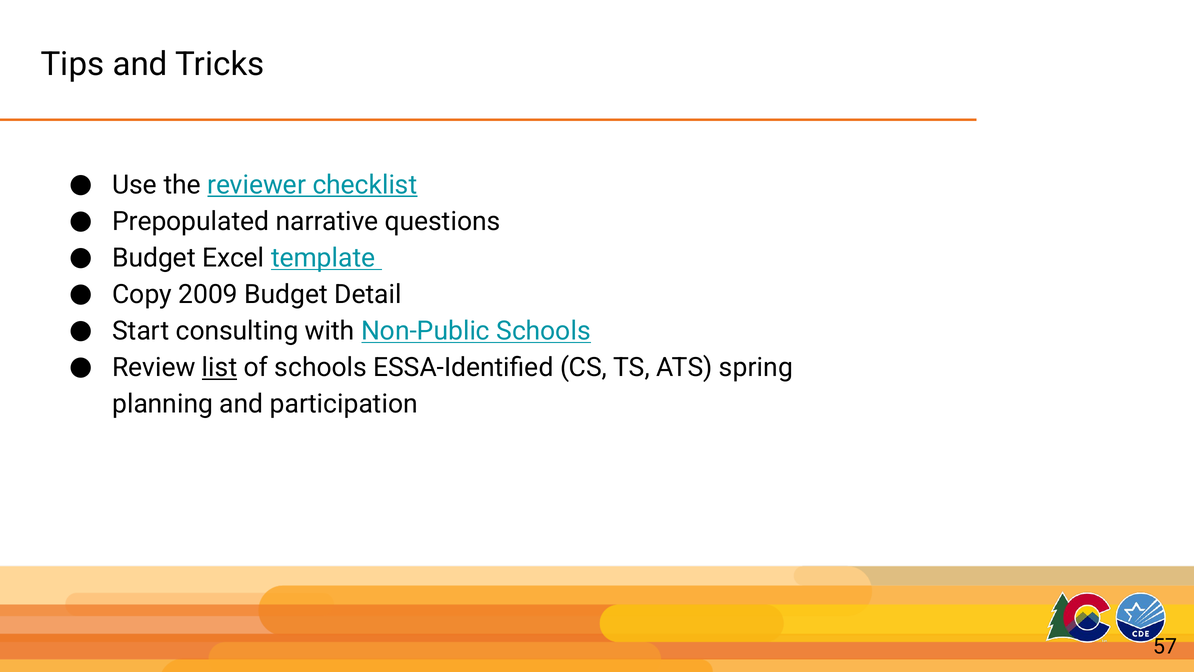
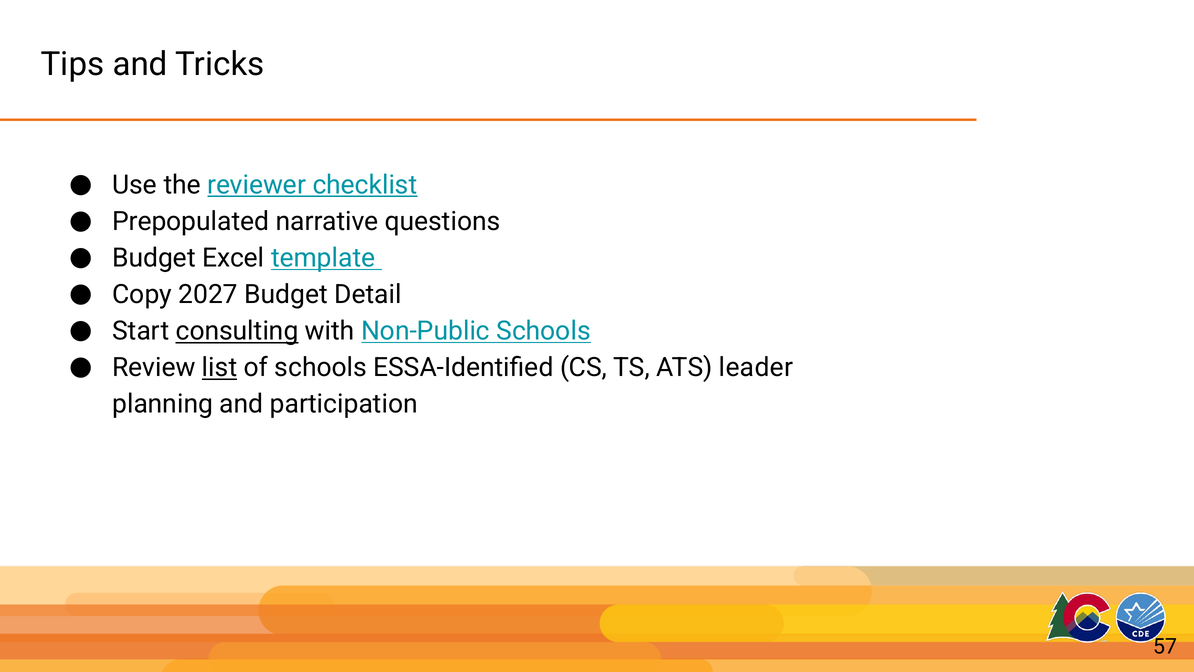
2009: 2009 -> 2027
consulting underline: none -> present
spring: spring -> leader
